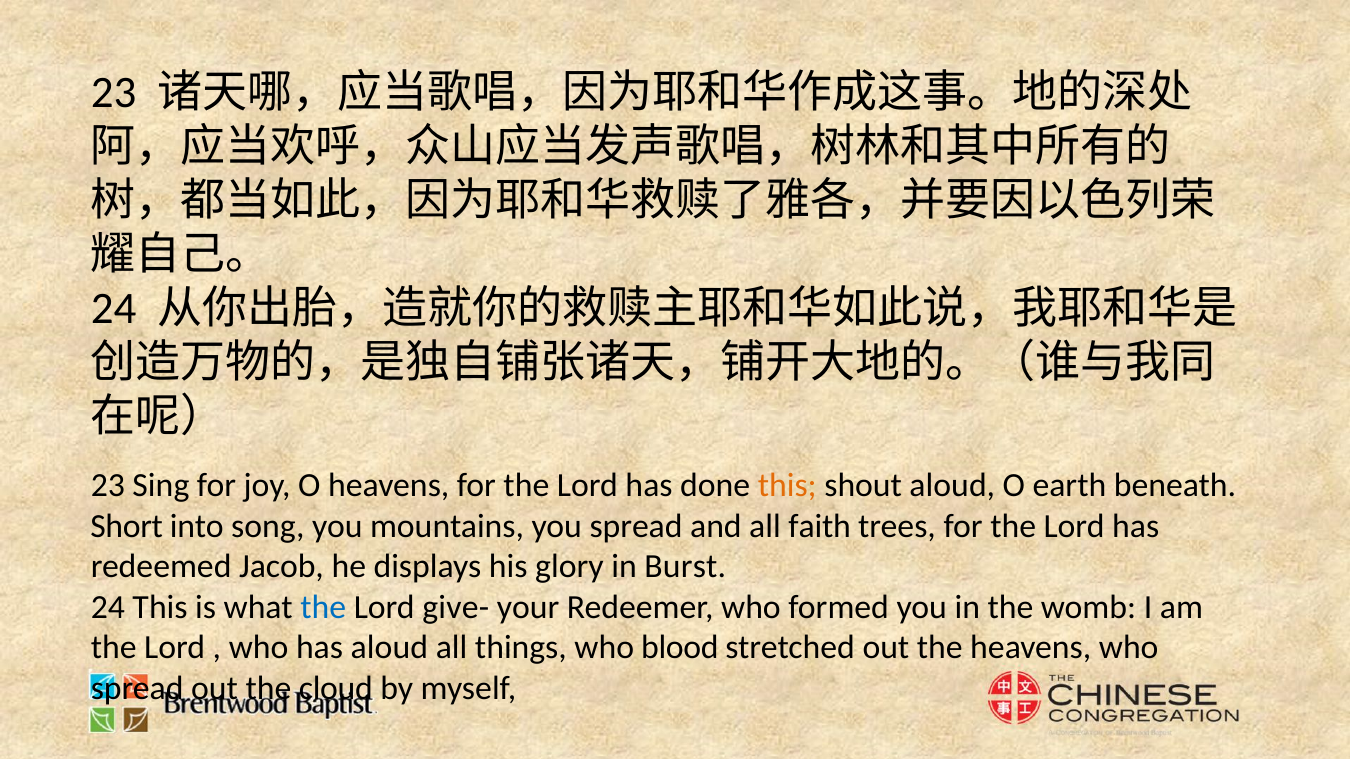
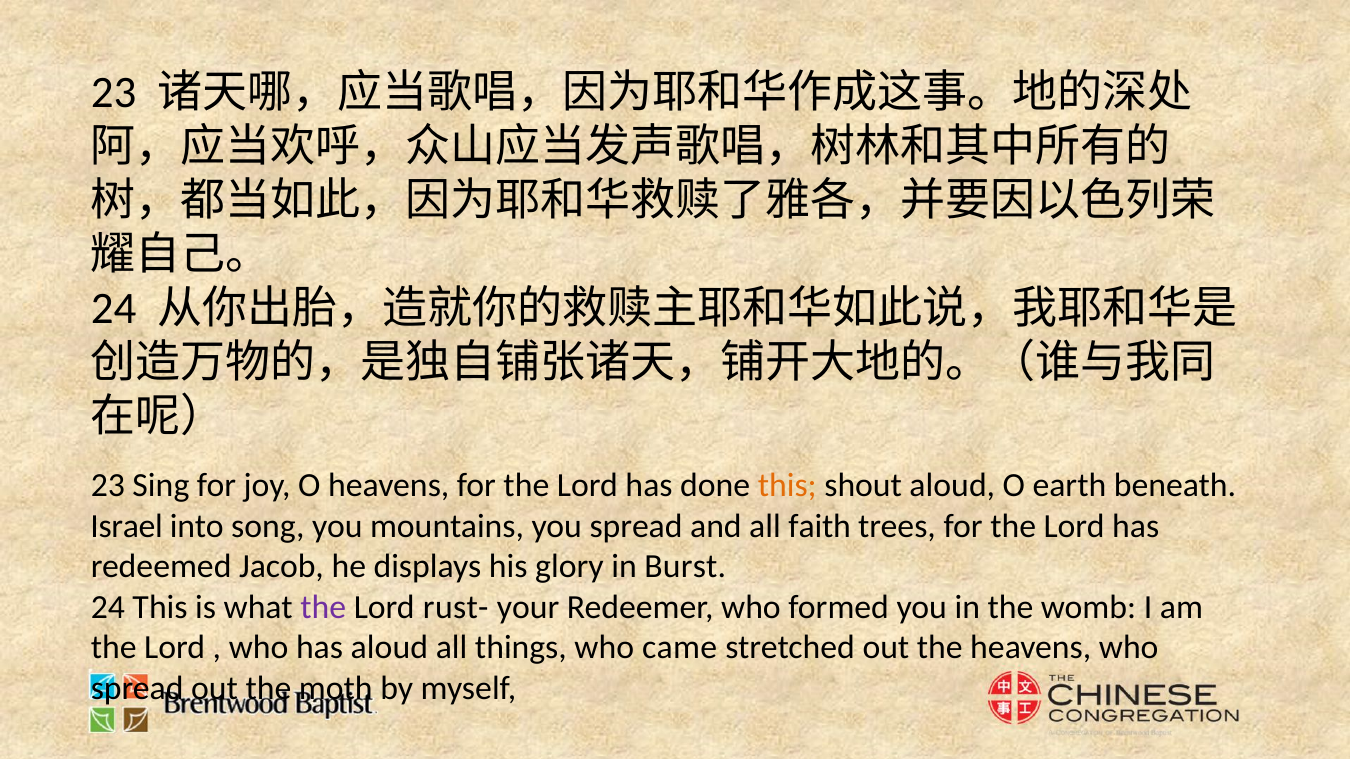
Short: Short -> Israel
the at (323, 608) colour: blue -> purple
give-: give- -> rust-
blood: blood -> came
cloud: cloud -> moth
